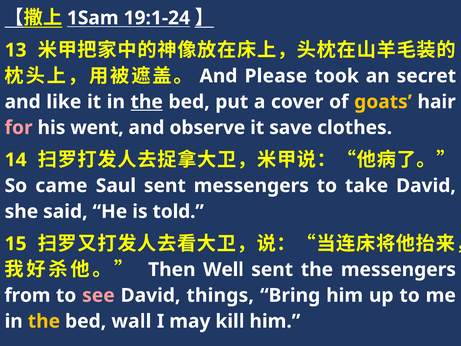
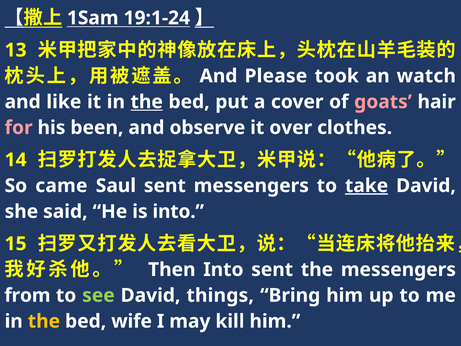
secret: secret -> watch
goats colour: yellow -> pink
went: went -> been
save: save -> over
take underline: none -> present
is told: told -> into
Then Well: Well -> Into
see colour: pink -> light green
wall: wall -> wife
